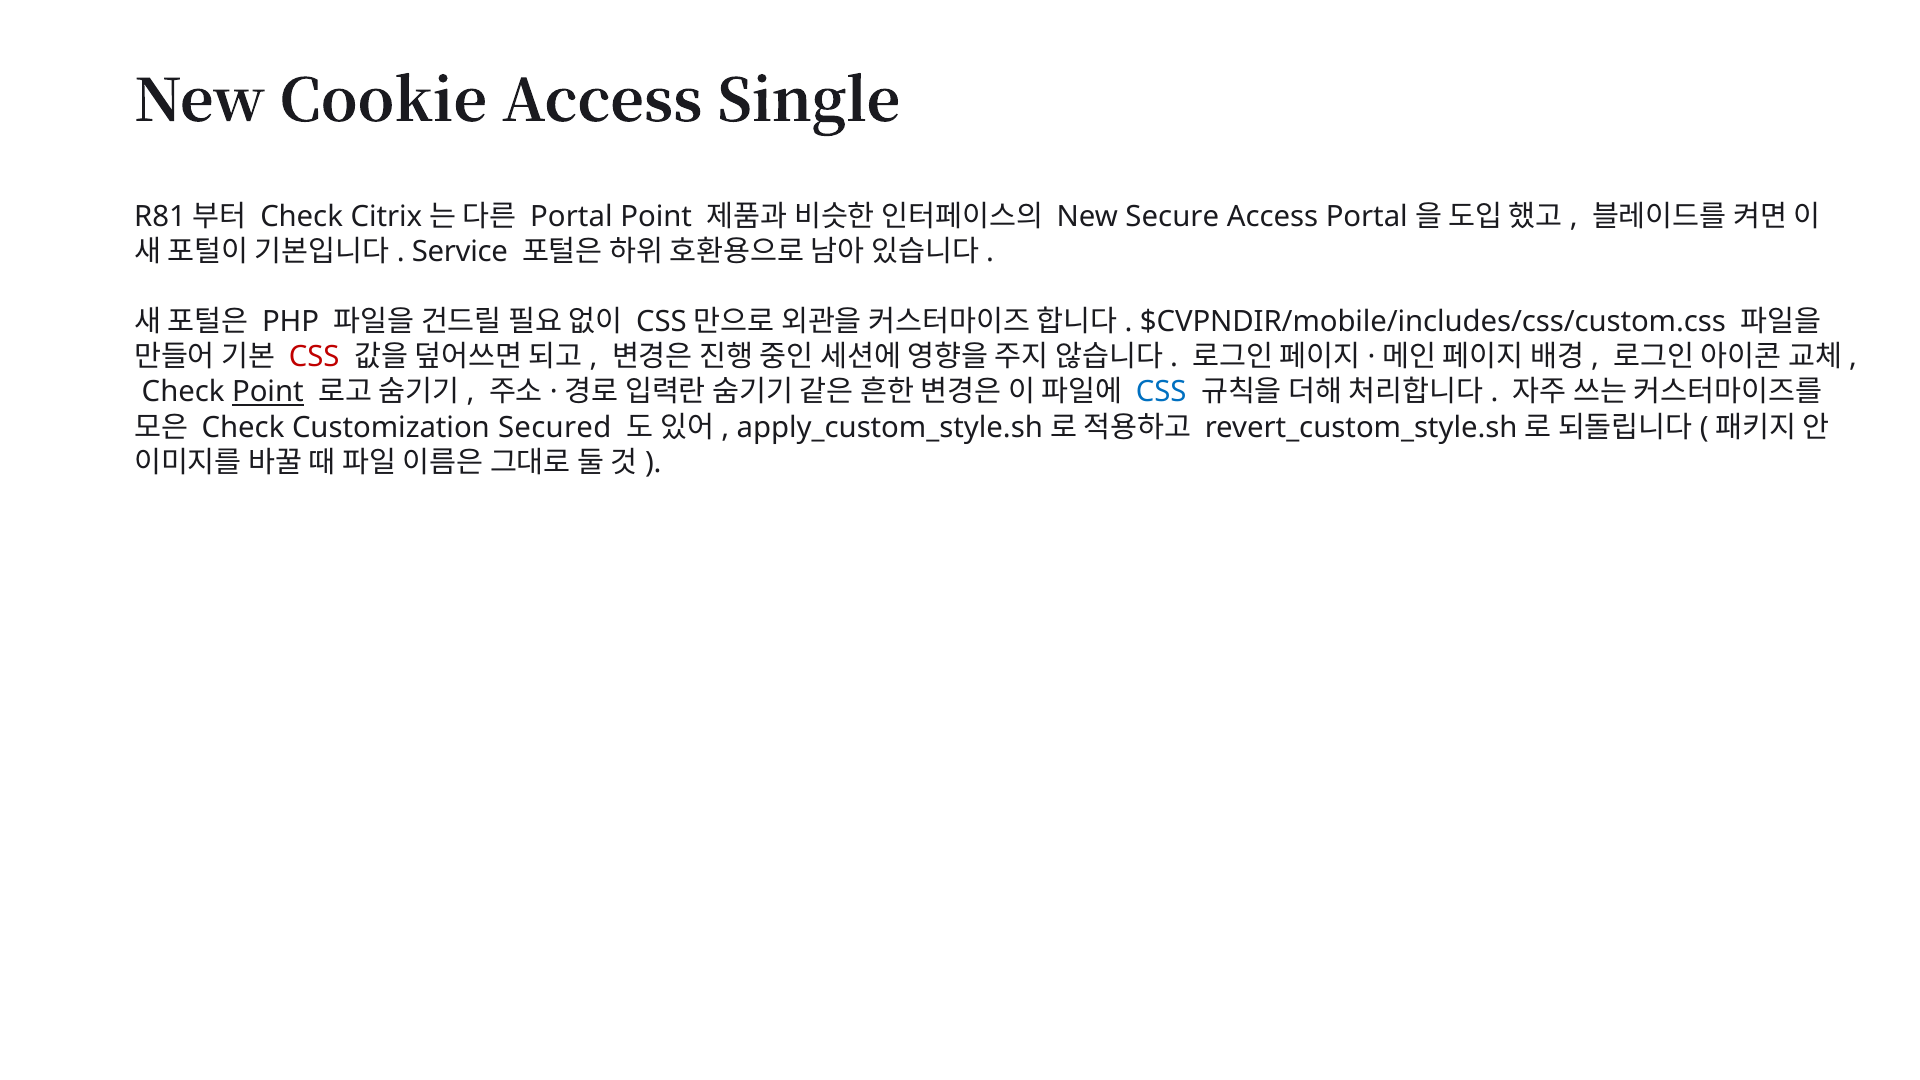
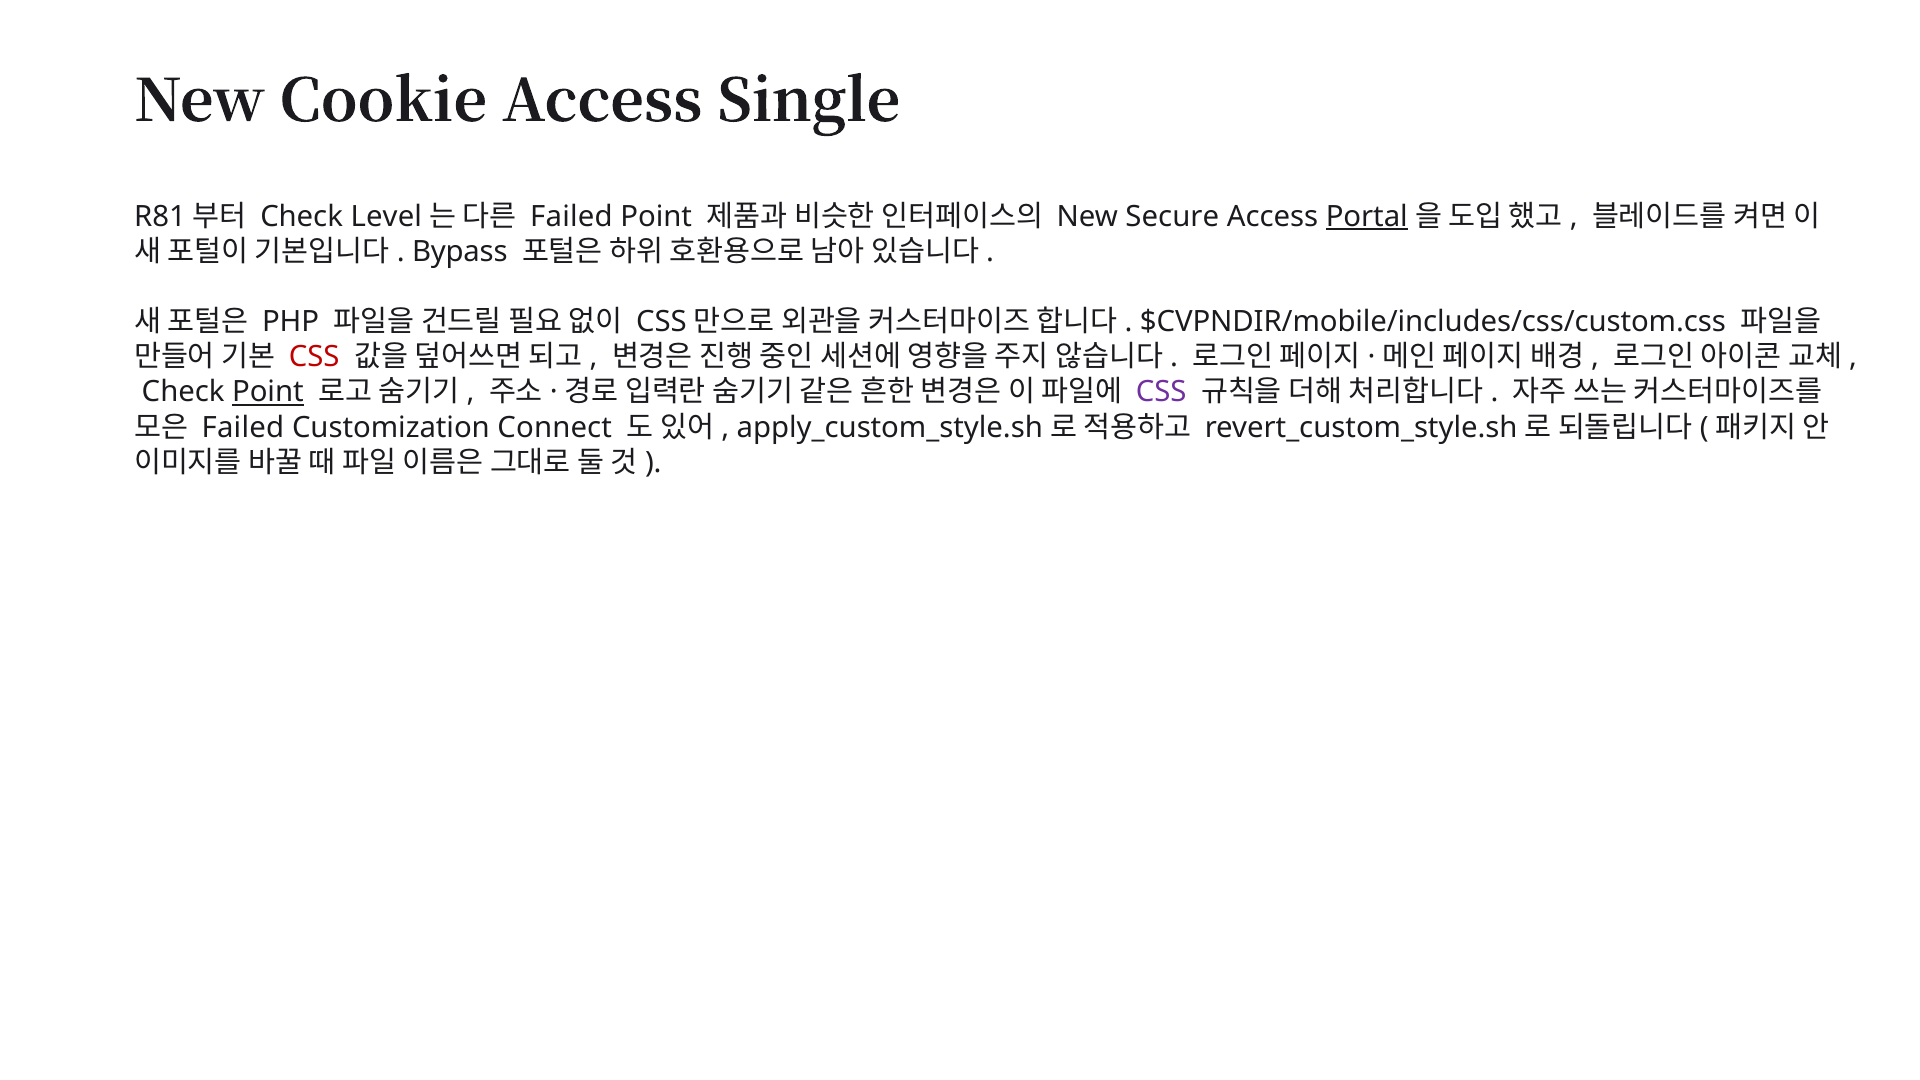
Citrix: Citrix -> Level
Portal at (571, 216): Portal -> Failed
Portal at (1367, 216) underline: none -> present
Service: Service -> Bypass
CSS at (1161, 392) colour: blue -> purple
Check at (243, 427): Check -> Failed
Secured: Secured -> Connect
